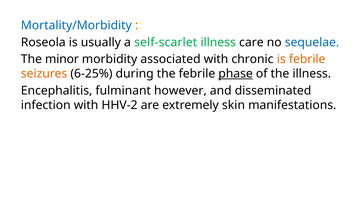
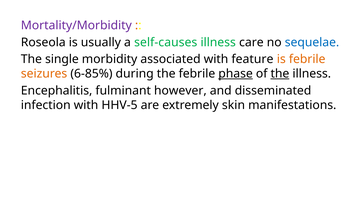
Mortality/Morbidity colour: blue -> purple
self-scarlet: self-scarlet -> self-causes
minor: minor -> single
chronic: chronic -> feature
6-25%: 6-25% -> 6-85%
the at (280, 74) underline: none -> present
HHV-2: HHV-2 -> HHV-5
